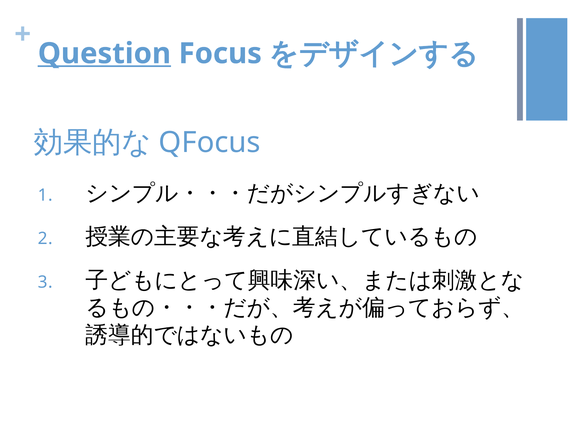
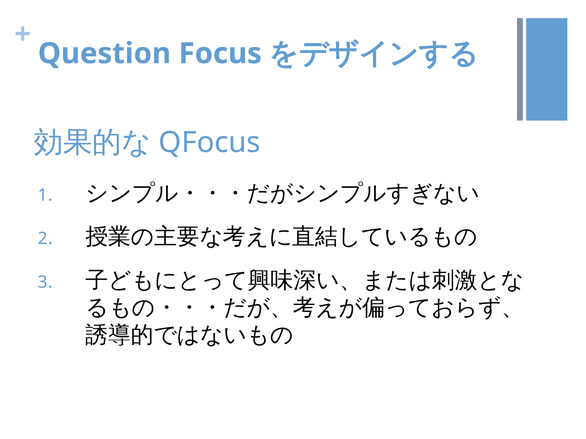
Question underline: present -> none
